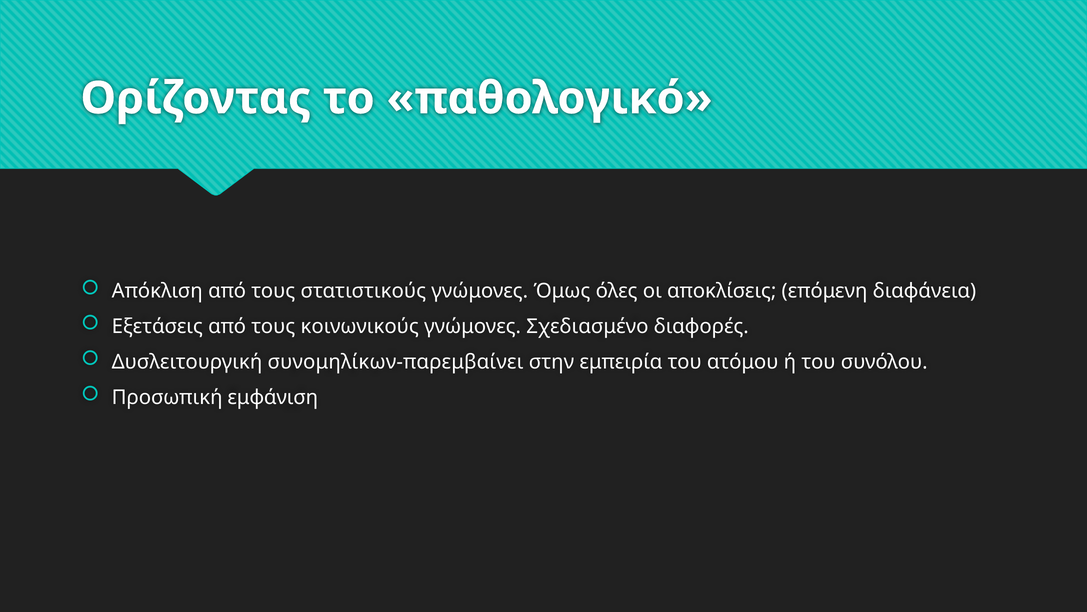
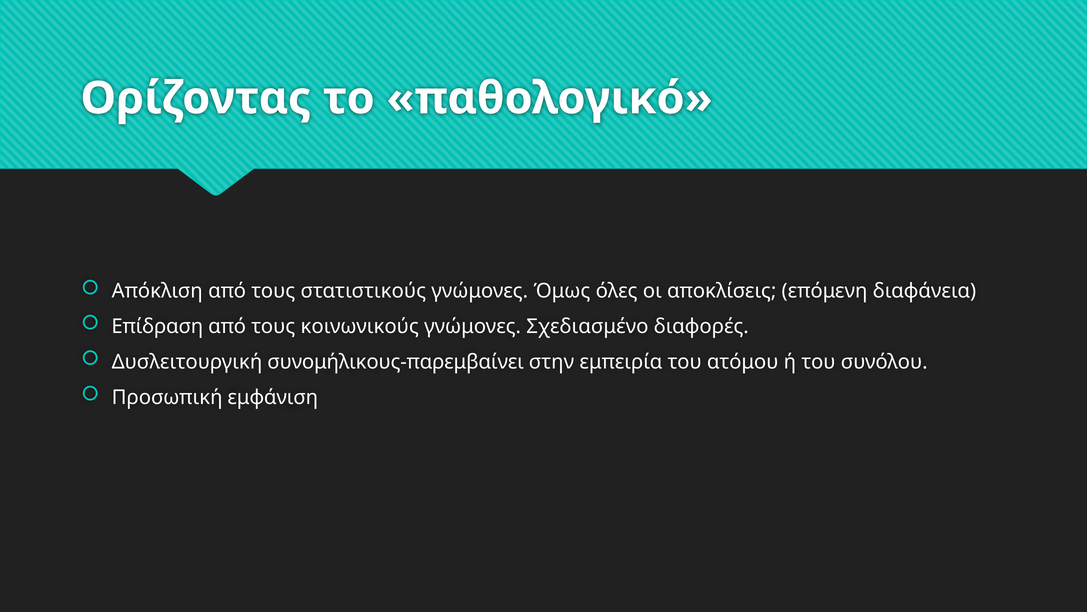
Εξετάσεις: Εξετάσεις -> Επίδραση
συνομηλίκων-παρεμβαίνει: συνομηλίκων-παρεμβαίνει -> συνομήλικους-παρεμβαίνει
